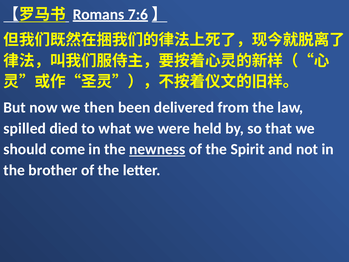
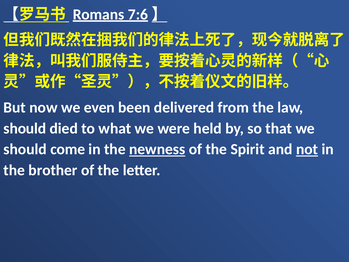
then: then -> even
spilled at (25, 128): spilled -> should
not underline: none -> present
